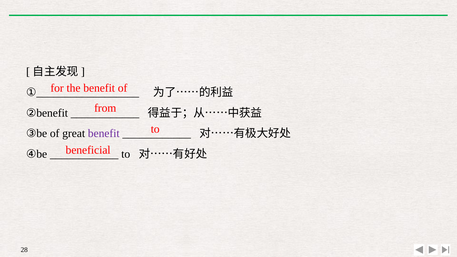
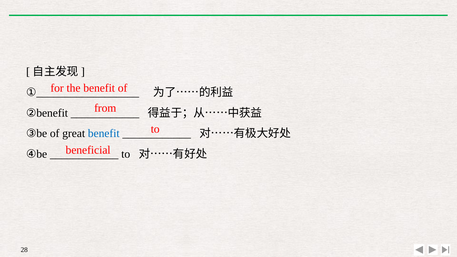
benefit at (104, 134) colour: purple -> blue
